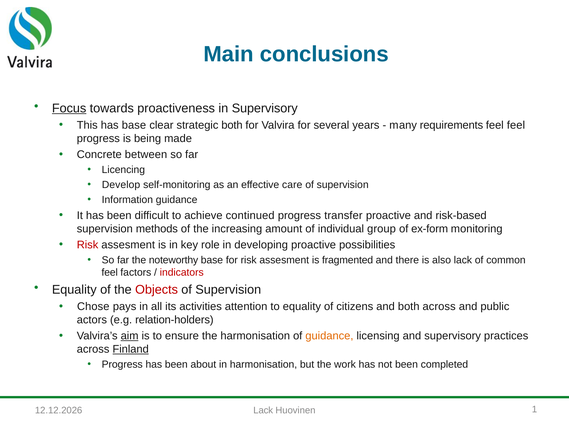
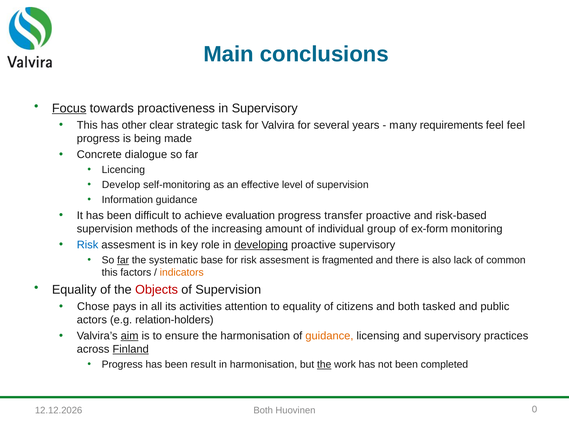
has base: base -> other
strategic both: both -> task
between: between -> dialogue
care: care -> level
continued: continued -> evaluation
Risk at (88, 245) colour: red -> blue
developing underline: none -> present
proactive possibilities: possibilities -> supervisory
far at (123, 260) underline: none -> present
noteworthy: noteworthy -> systematic
feel at (110, 272): feel -> this
indicators colour: red -> orange
both across: across -> tasked
about: about -> result
the at (324, 364) underline: none -> present
Lack at (263, 410): Lack -> Both
1: 1 -> 0
